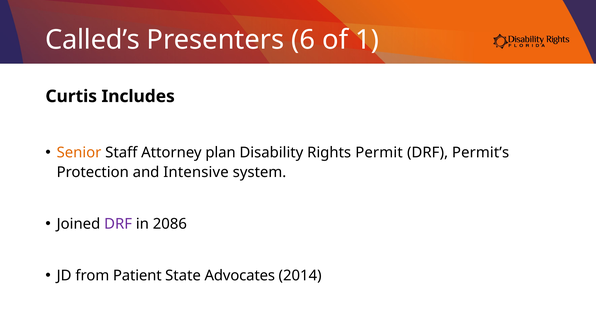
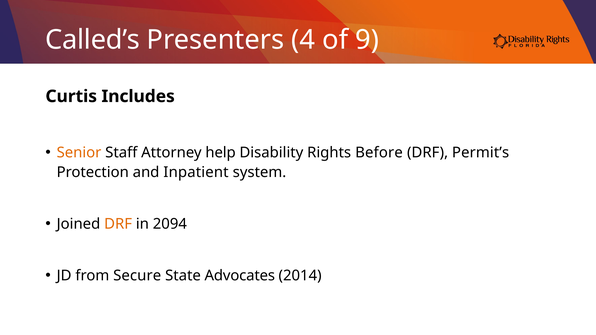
6: 6 -> 4
1: 1 -> 9
plan: plan -> help
Permit: Permit -> Before
Intensive: Intensive -> Inpatient
DRF at (118, 224) colour: purple -> orange
2086: 2086 -> 2094
Patient: Patient -> Secure
